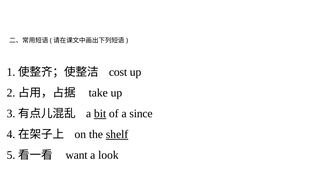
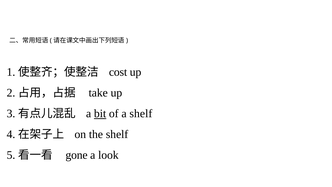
a since: since -> shelf
shelf at (117, 134) underline: present -> none
want: want -> gone
